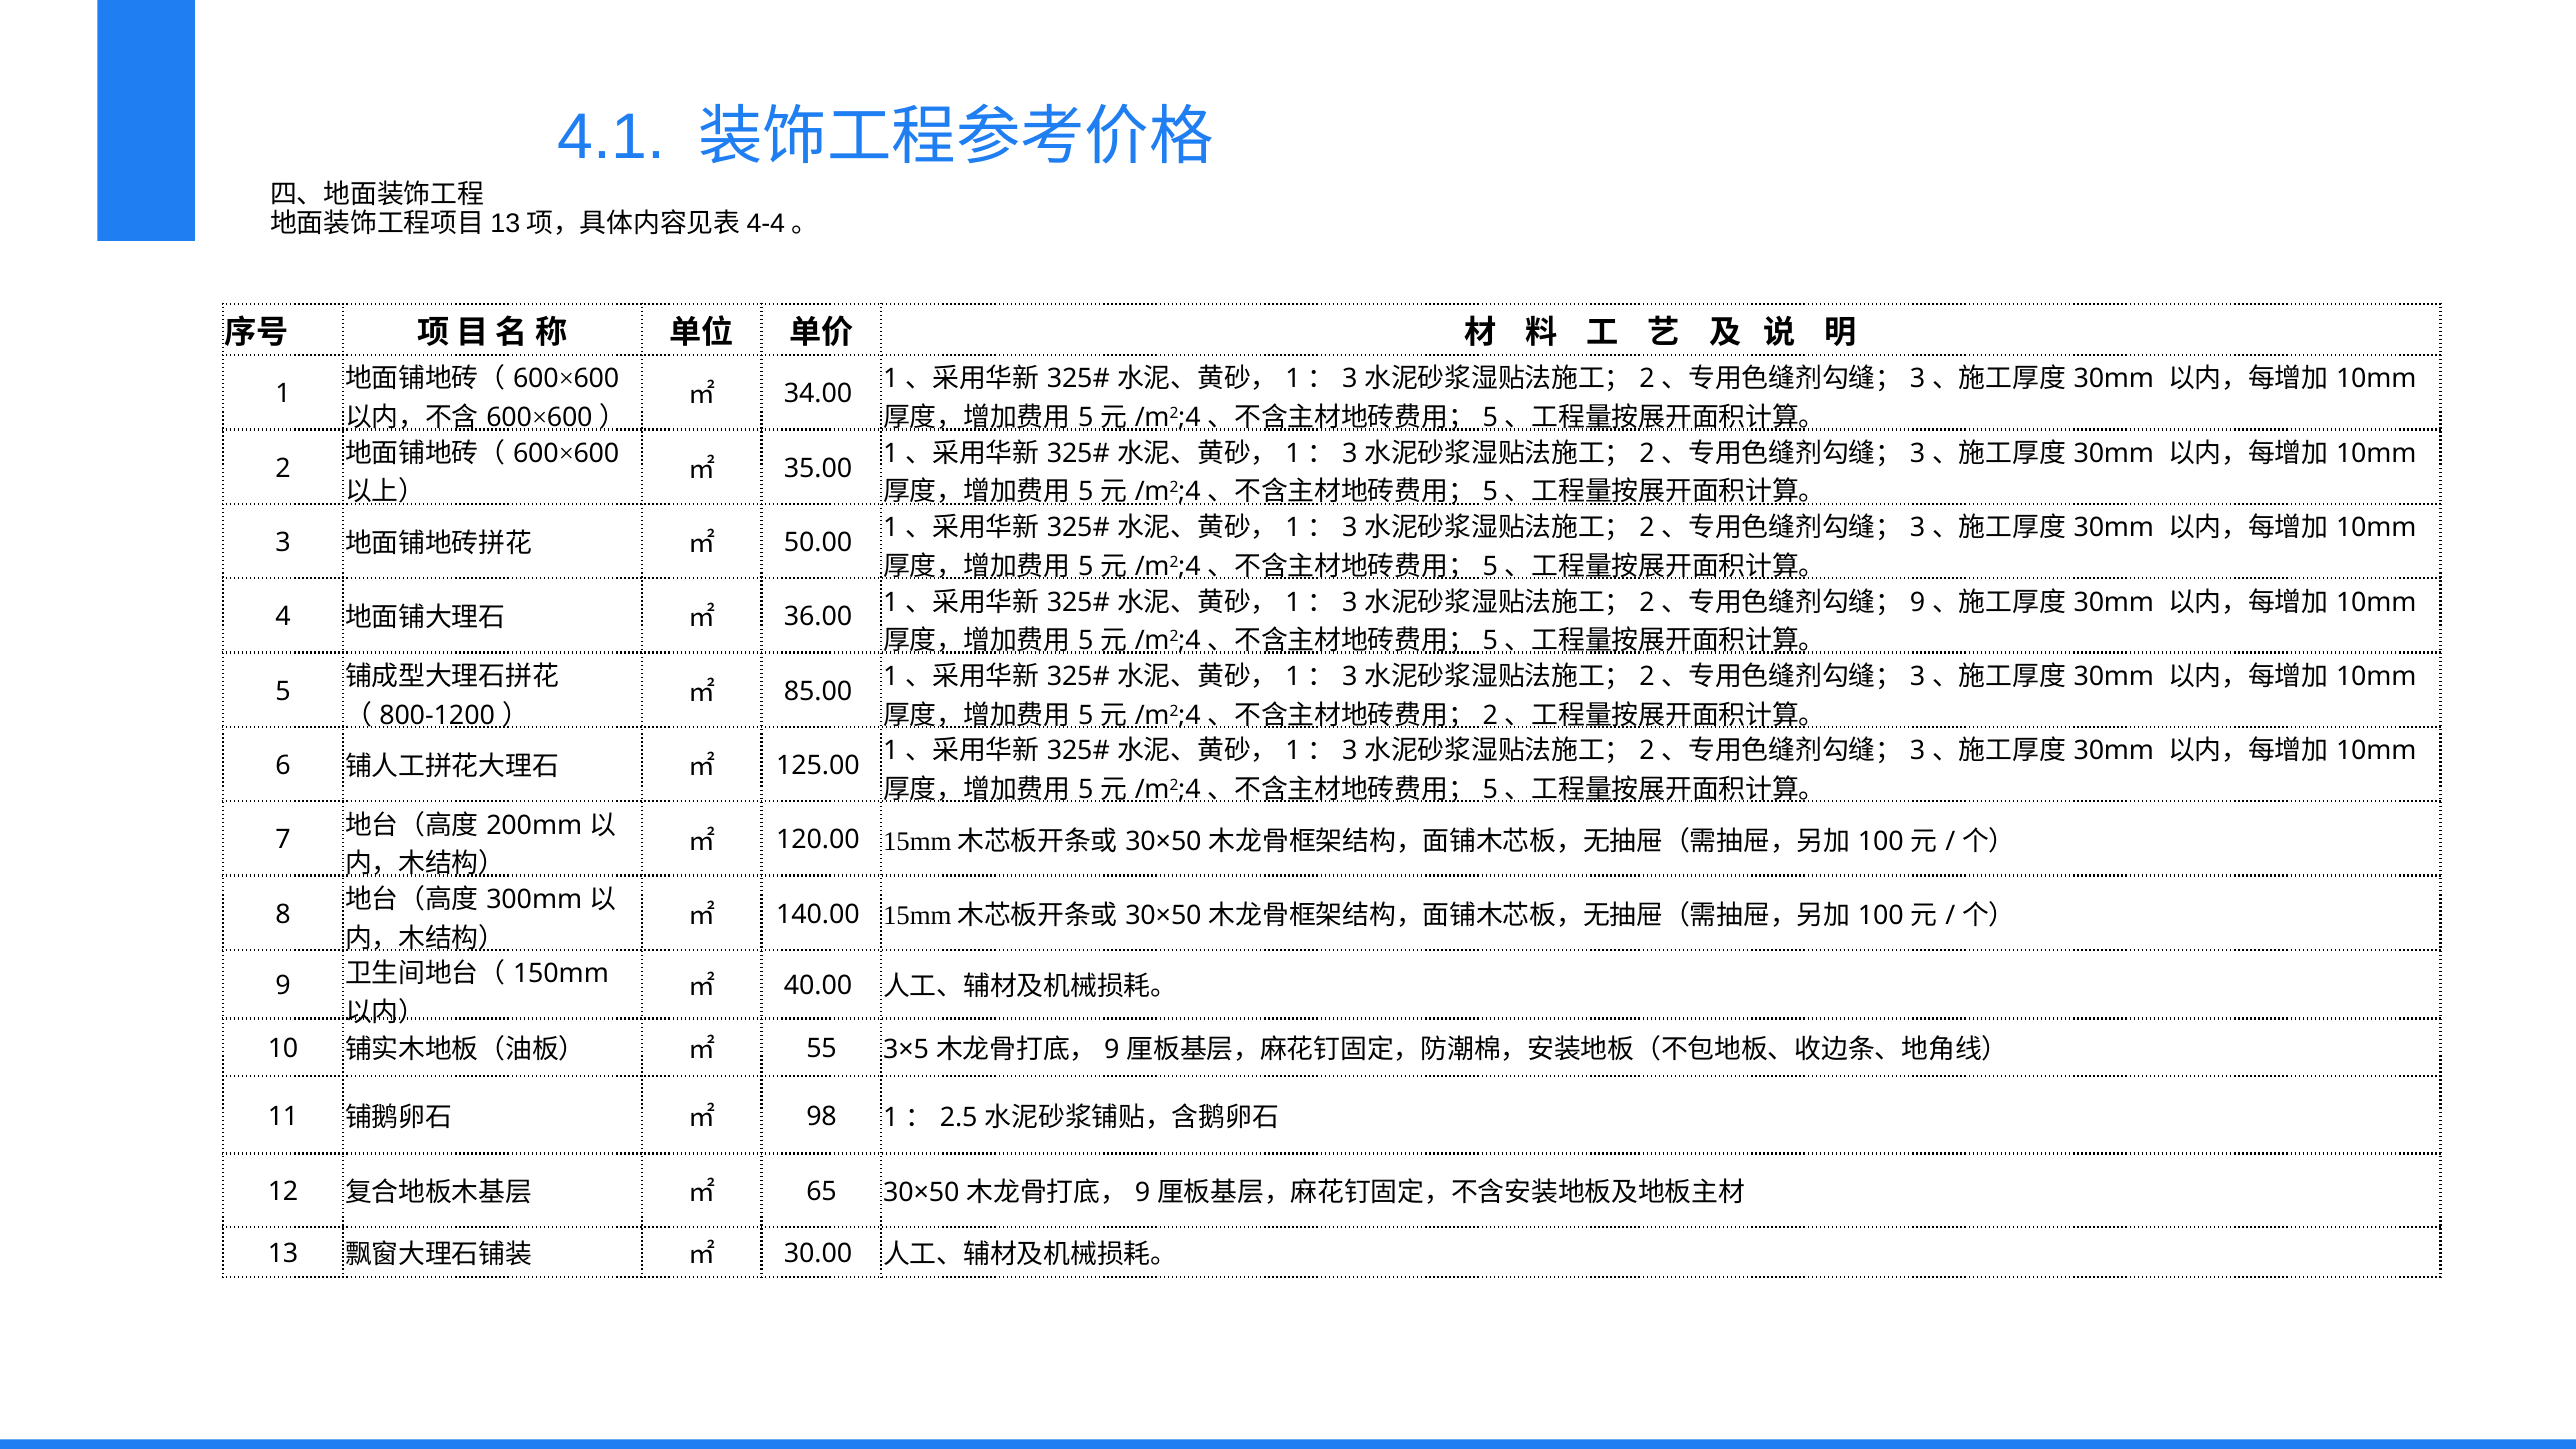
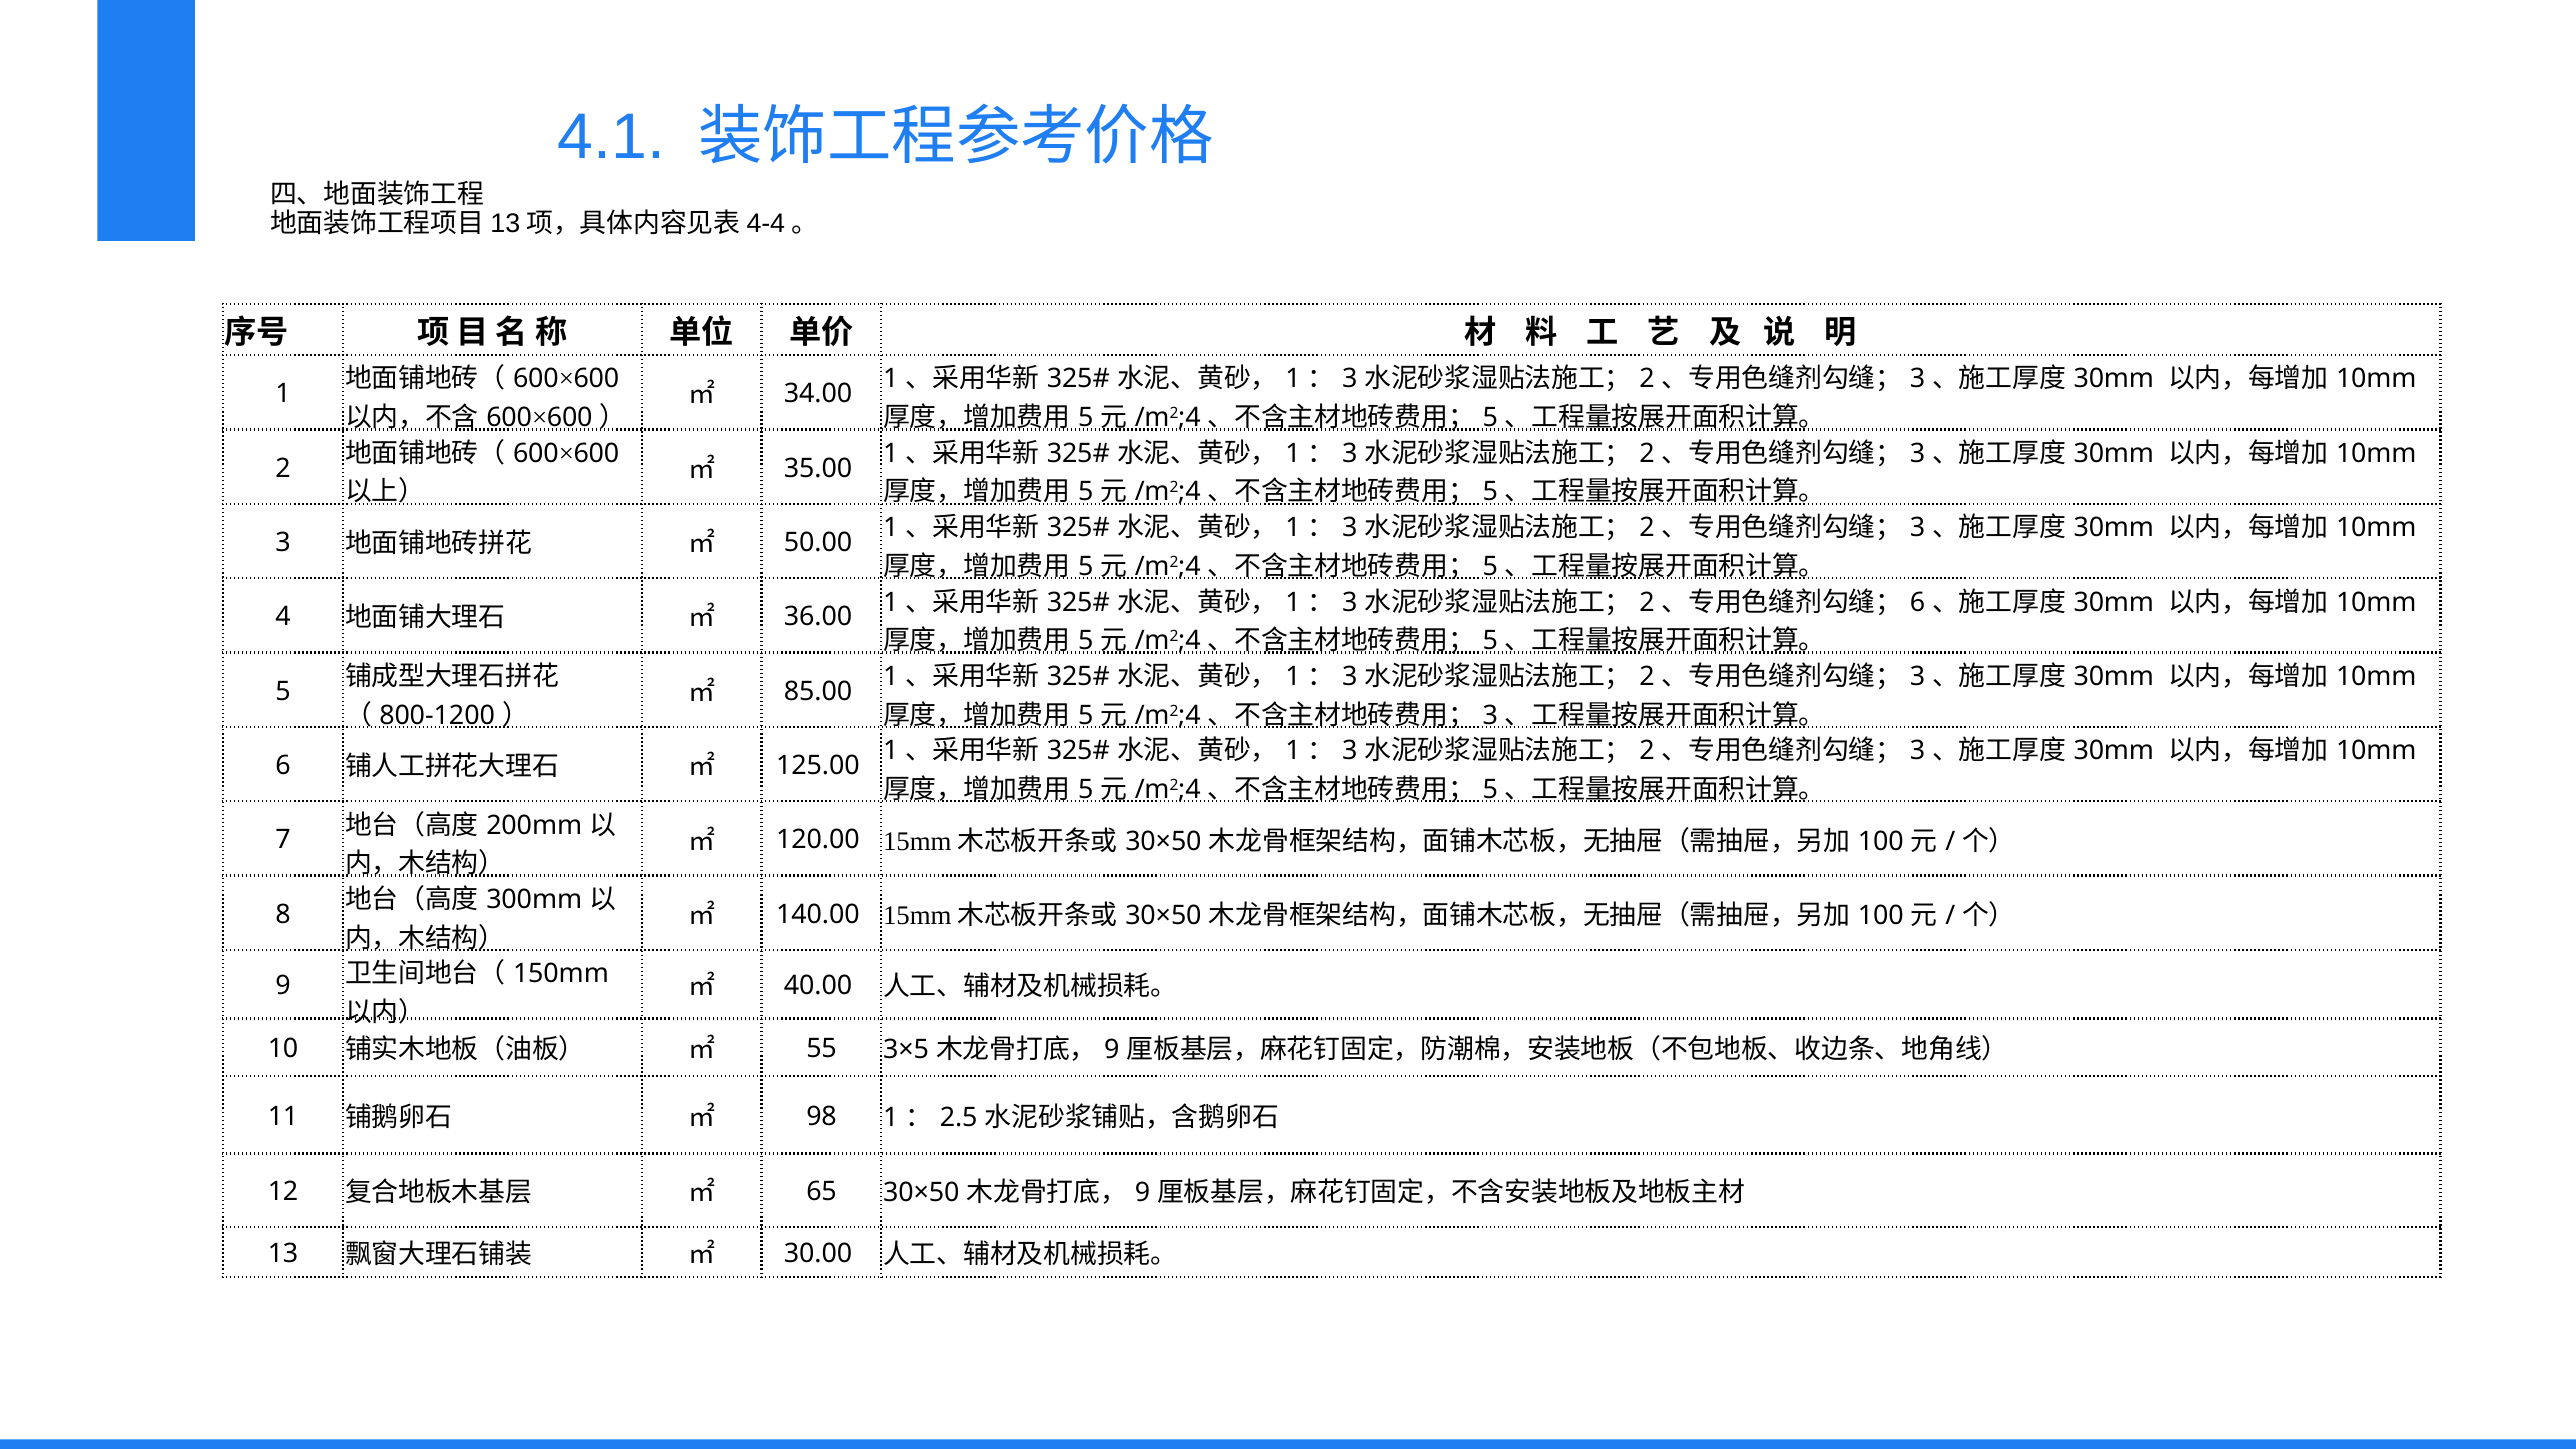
9 at (1918, 602): 9 -> 6
2 at (1490, 715): 2 -> 3
